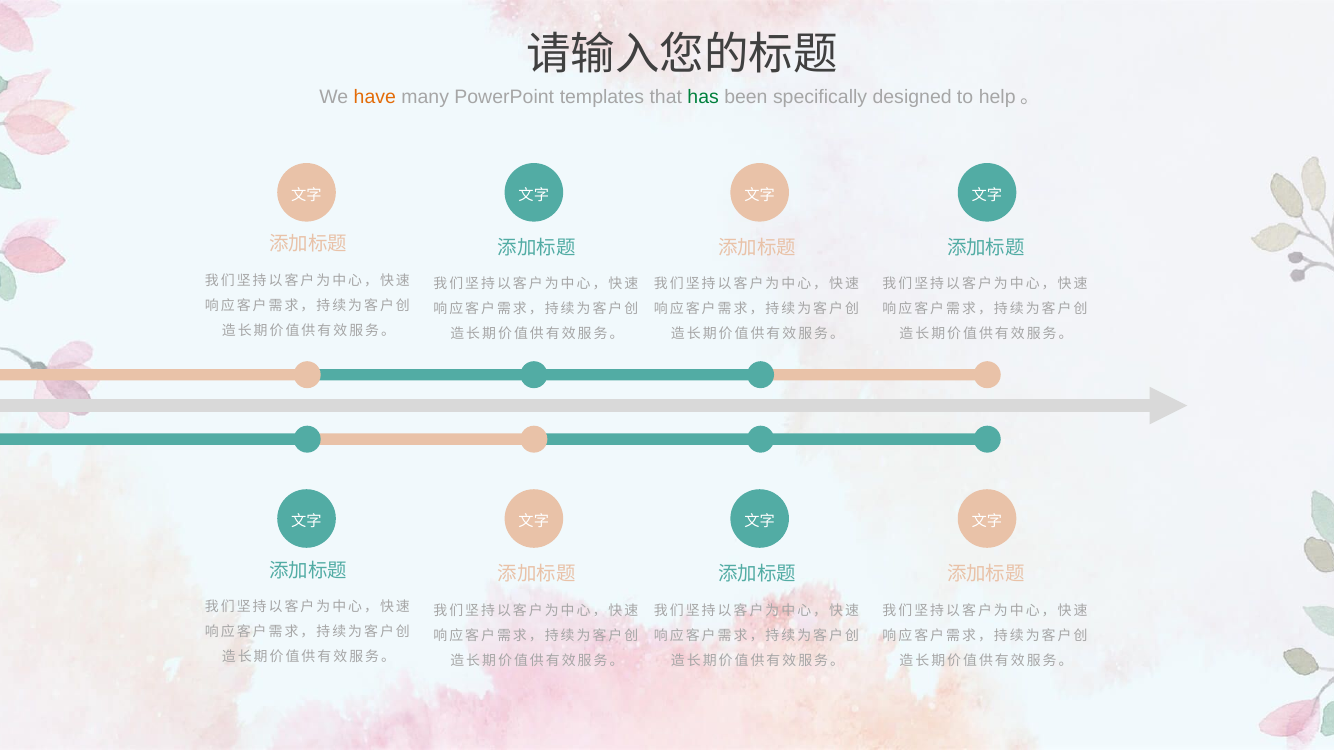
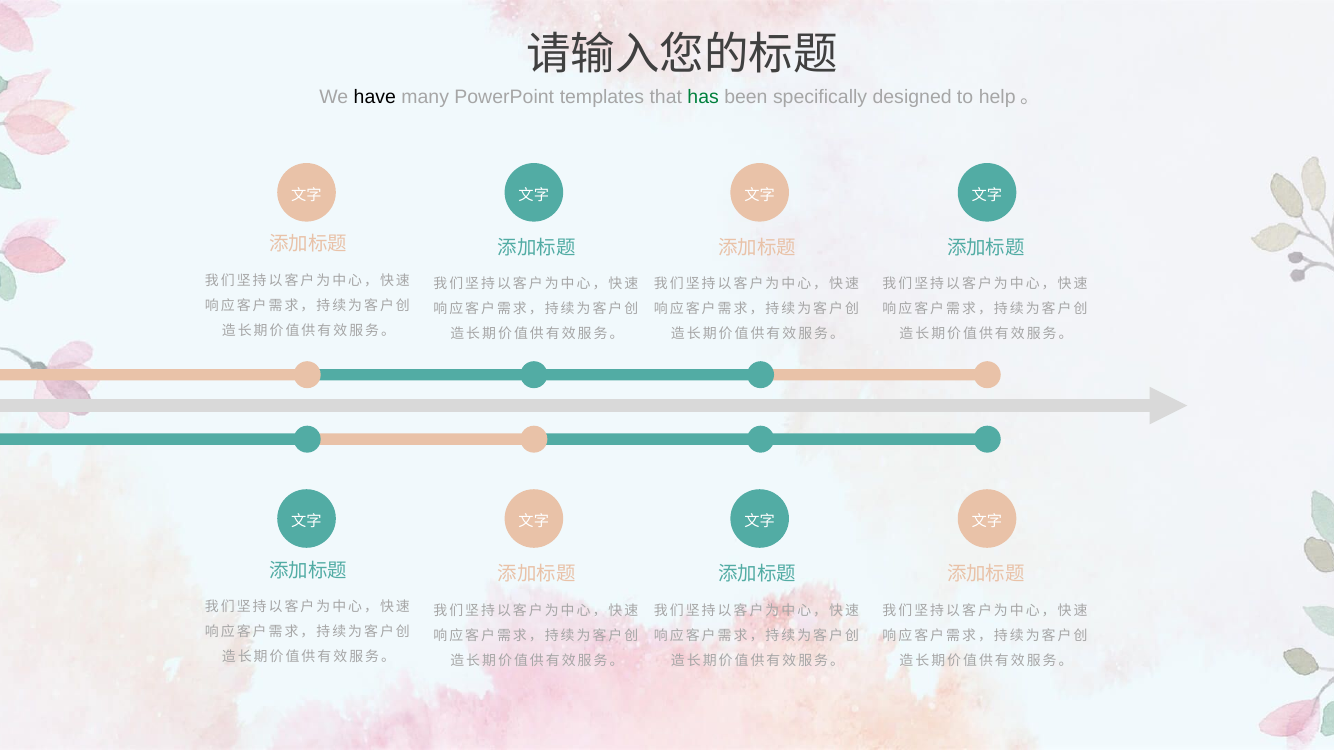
have colour: orange -> black
